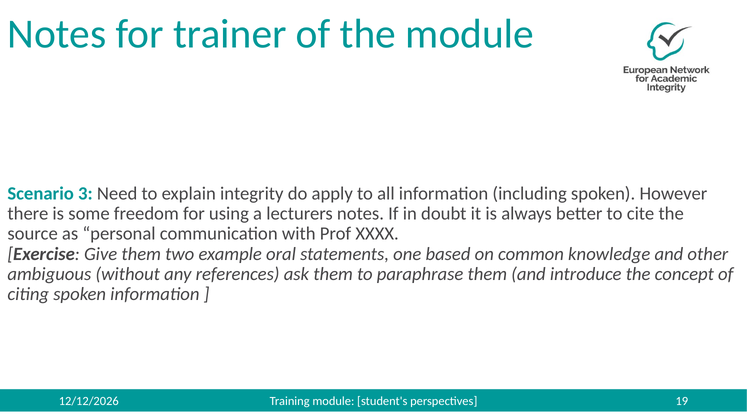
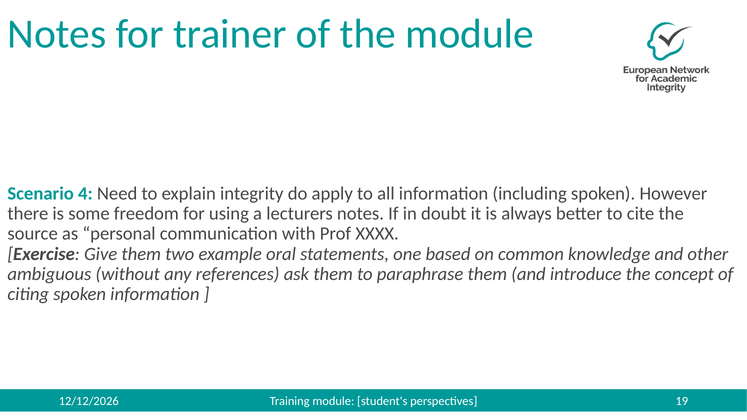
3: 3 -> 4
